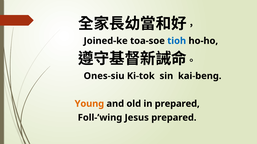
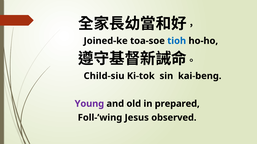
Ones-siu: Ones-siu -> Child-siu
Young colour: orange -> purple
Jesus prepared: prepared -> observed
